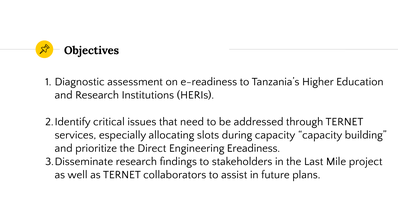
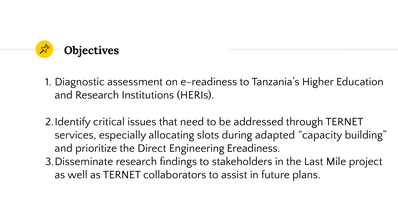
during capacity: capacity -> adapted
